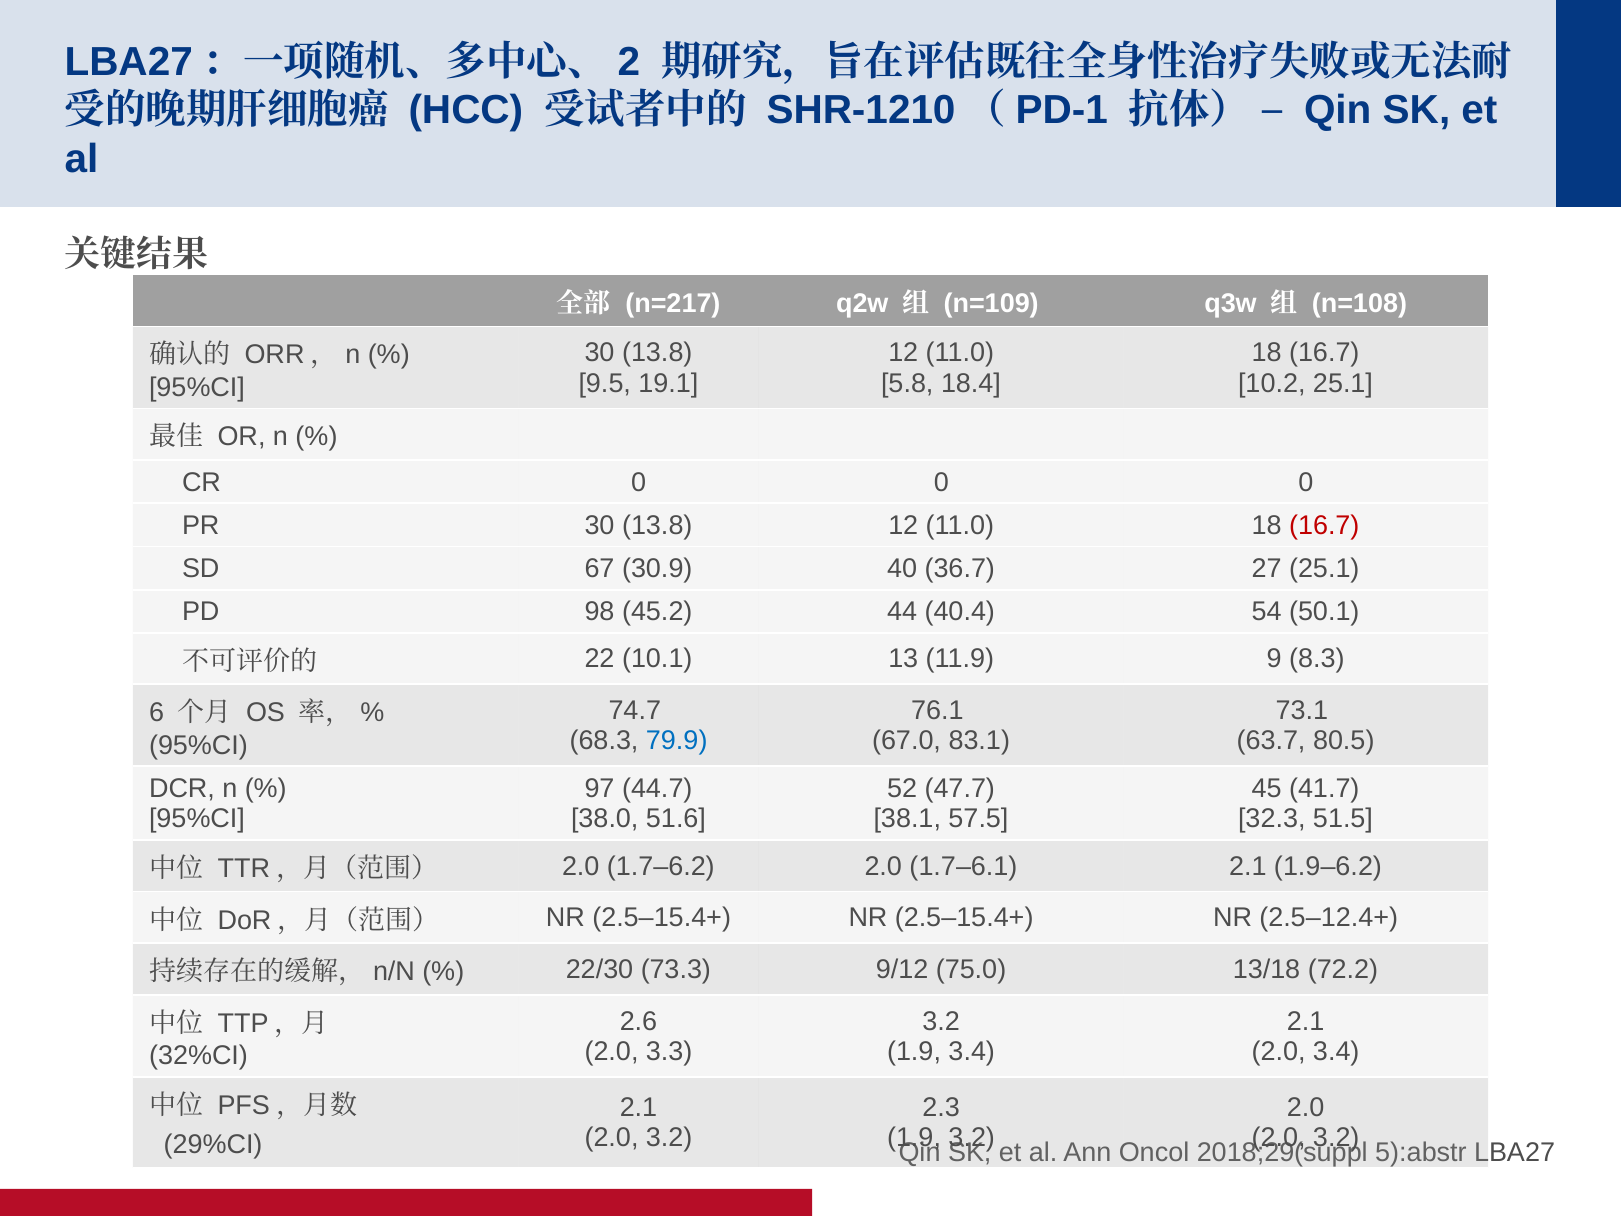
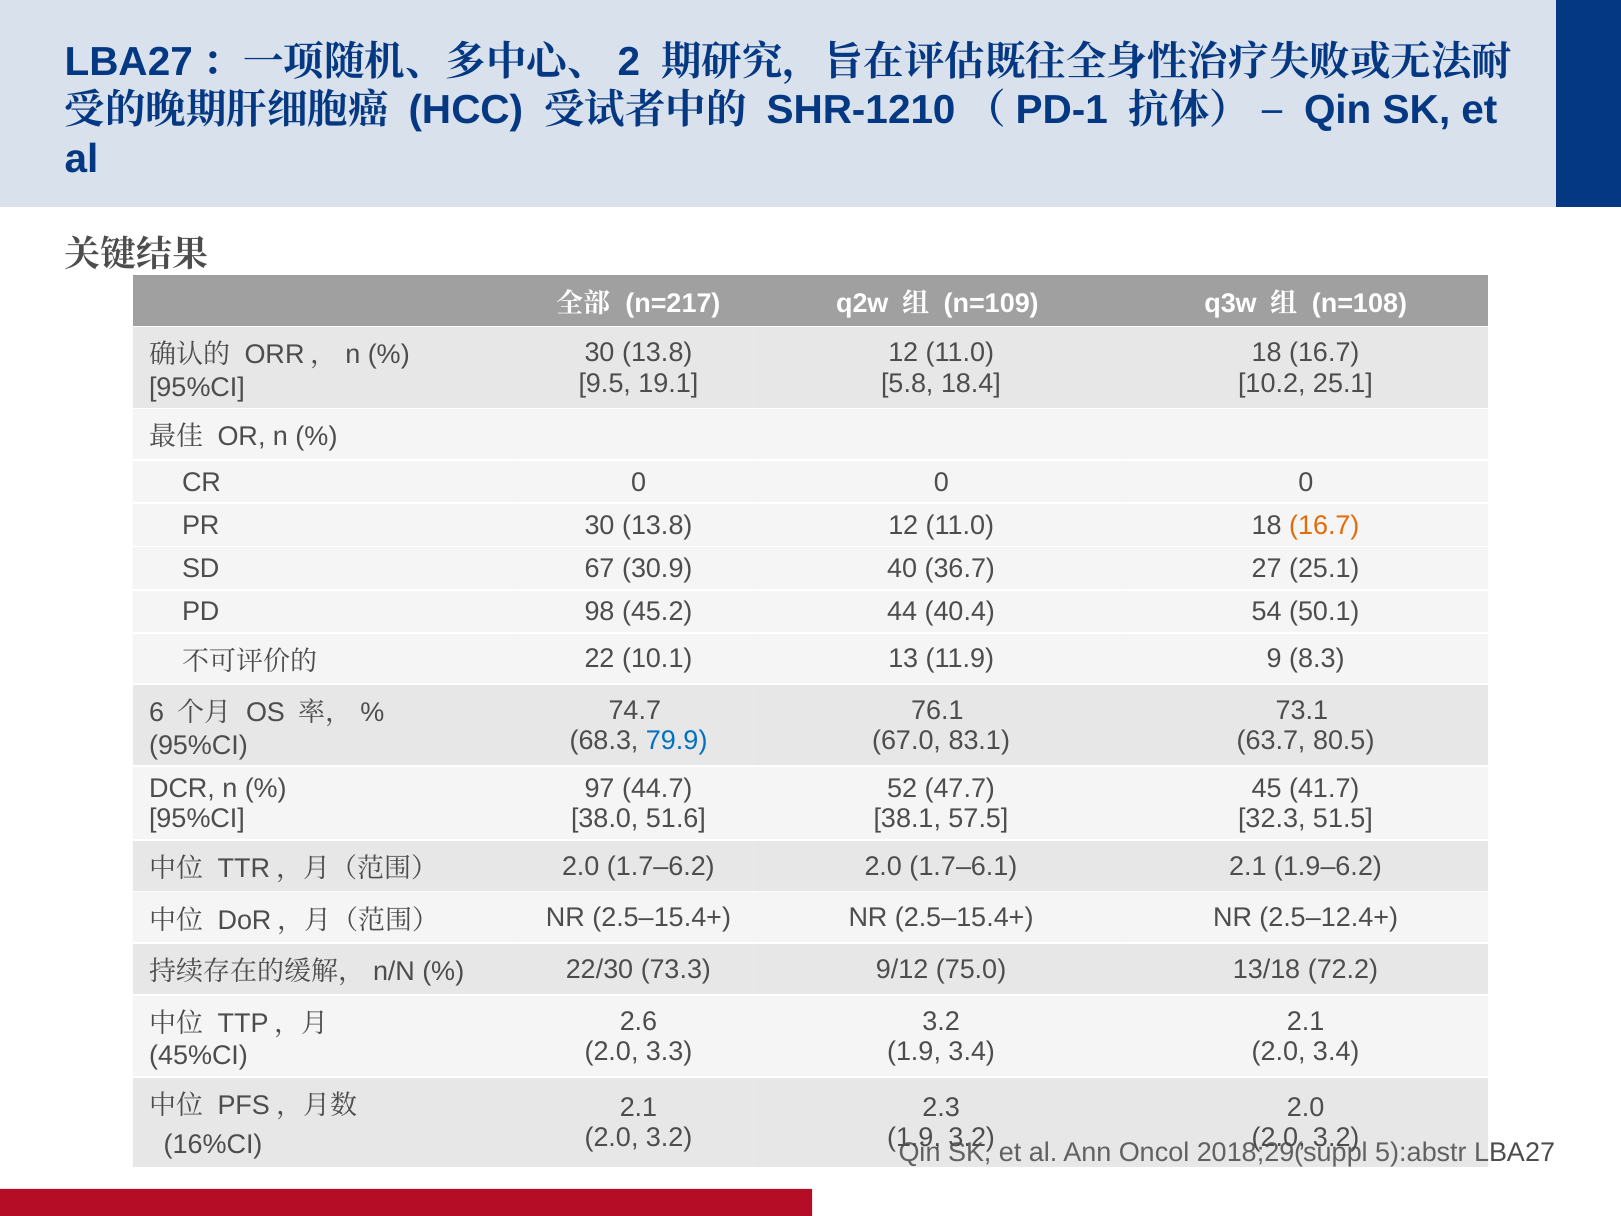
16.7 at (1324, 525) colour: red -> orange
32%CI: 32%CI -> 45%CI
29%CI: 29%CI -> 16%CI
